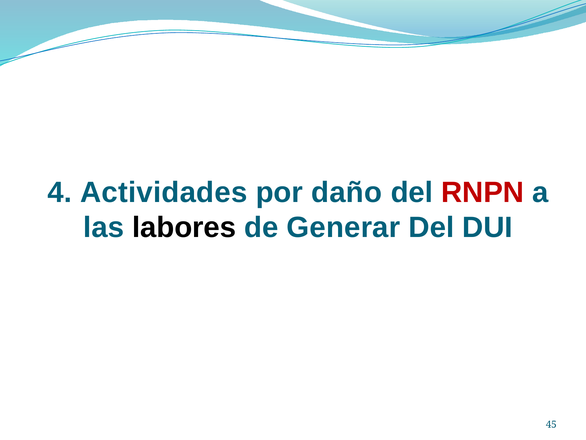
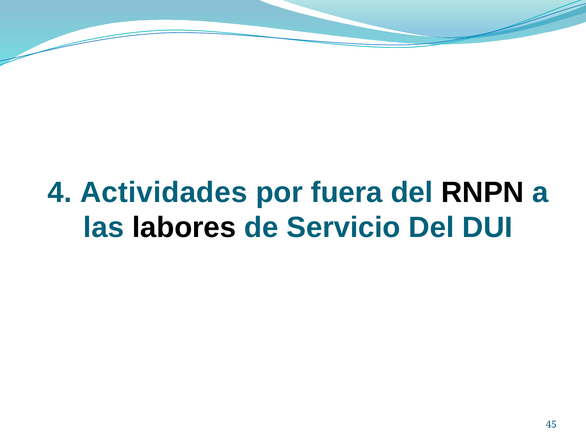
daño: daño -> fuera
RNPN colour: red -> black
Generar: Generar -> Servicio
